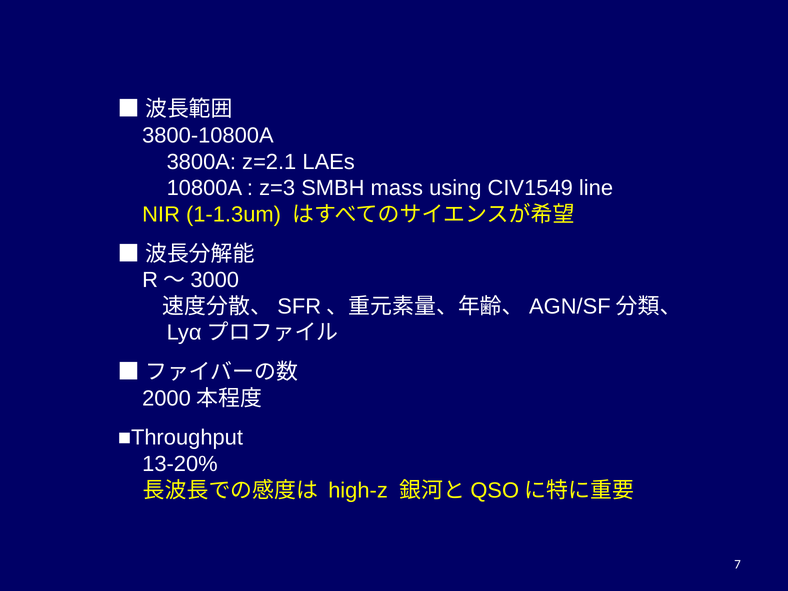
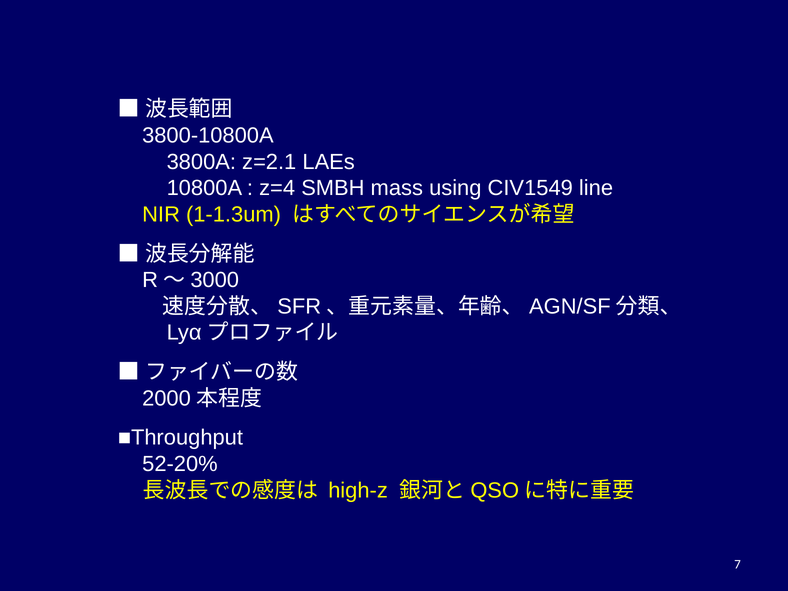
z=3: z=3 -> z=4
13-20%: 13-20% -> 52-20%
